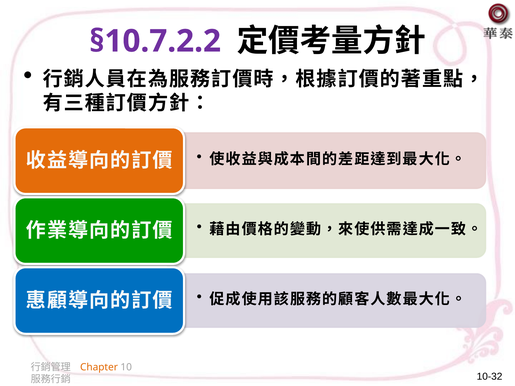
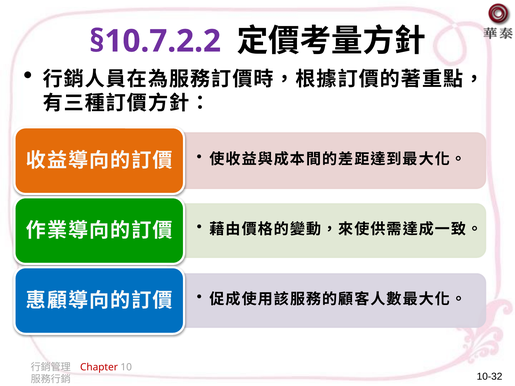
Chapter colour: orange -> red
